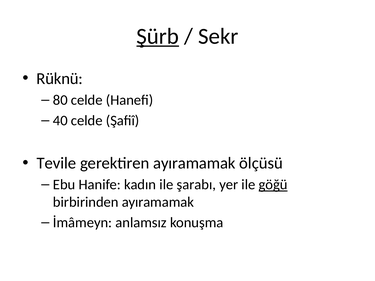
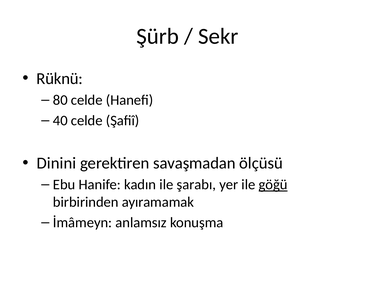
Şürb underline: present -> none
Tevile: Tevile -> Dinini
gerektiren ayıramamak: ayıramamak -> savaşmadan
